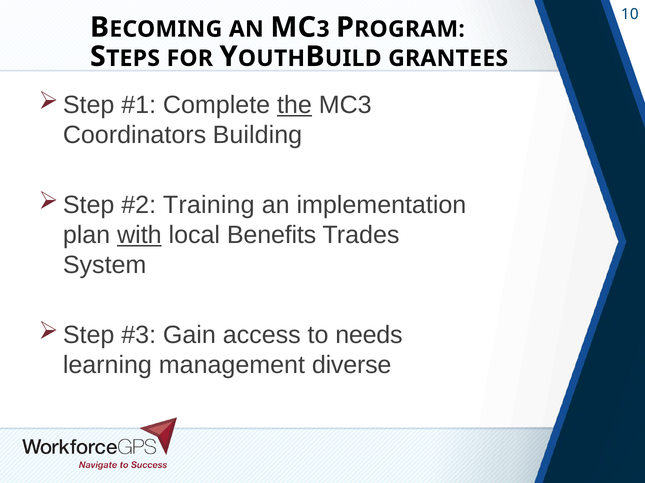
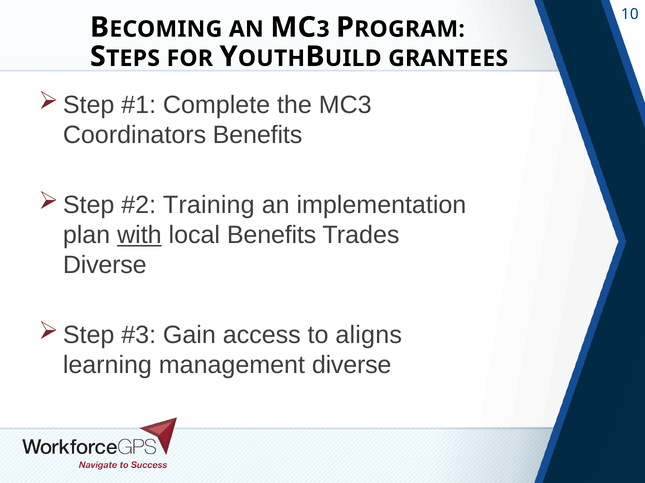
the underline: present -> none
Coordinators Building: Building -> Benefits
System at (105, 266): System -> Diverse
needs: needs -> aligns
